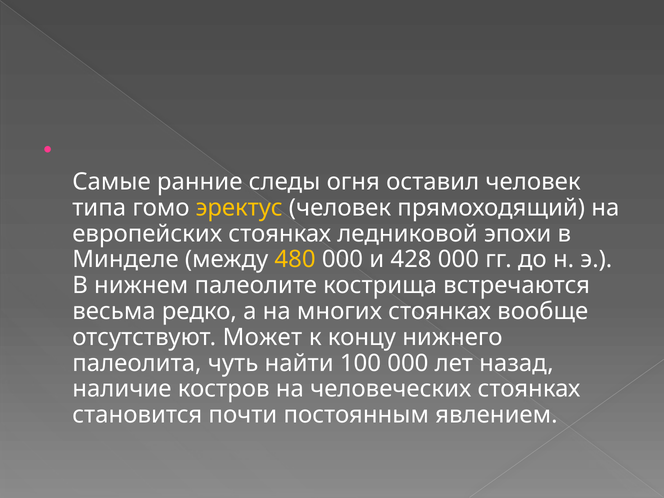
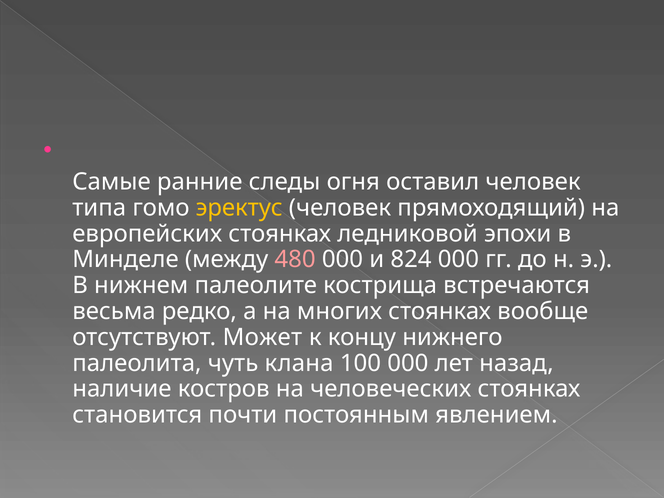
480 colour: yellow -> pink
428: 428 -> 824
найти: найти -> клана
